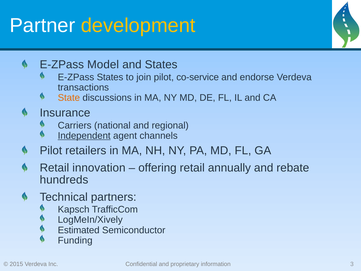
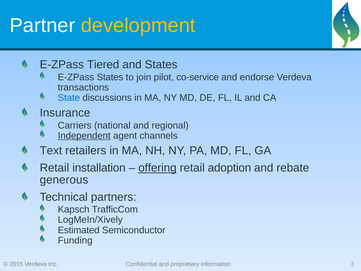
Model: Model -> Tiered
State colour: orange -> blue
Pilot at (51, 151): Pilot -> Text
innovation: innovation -> installation
offering underline: none -> present
annually: annually -> adoption
hundreds: hundreds -> generous
